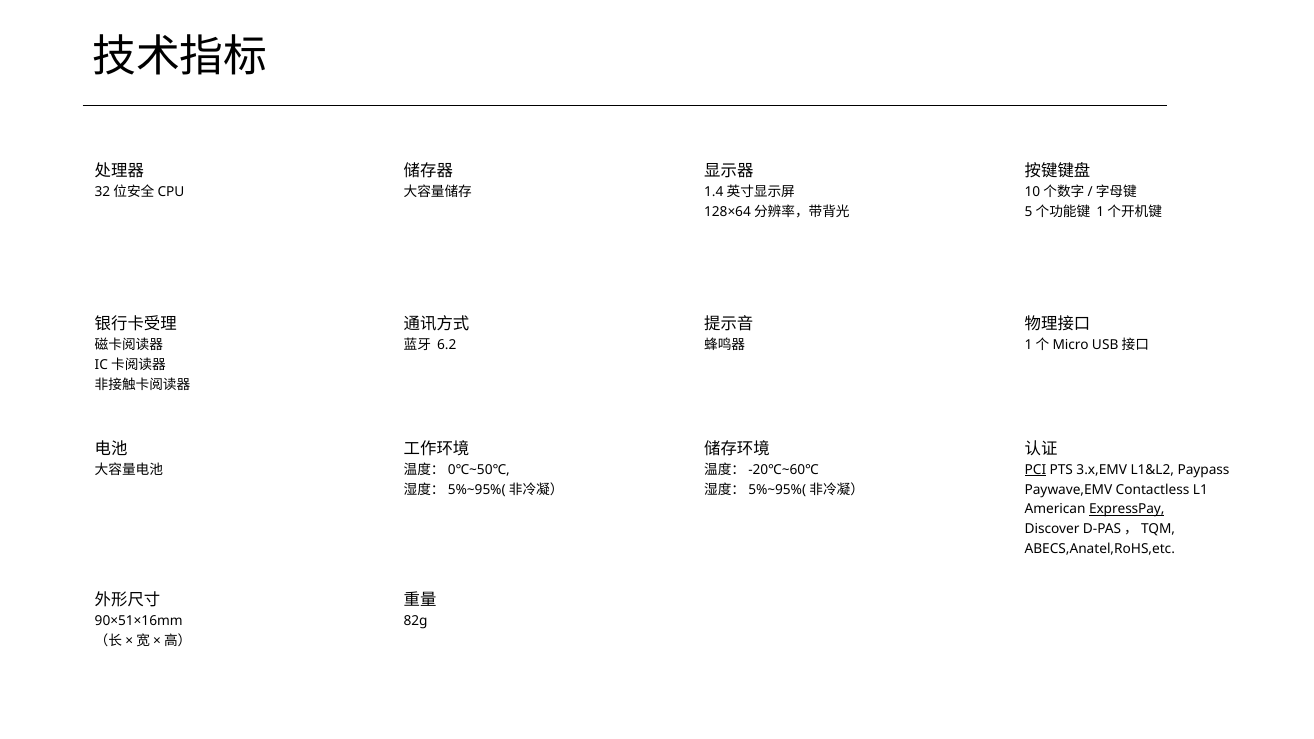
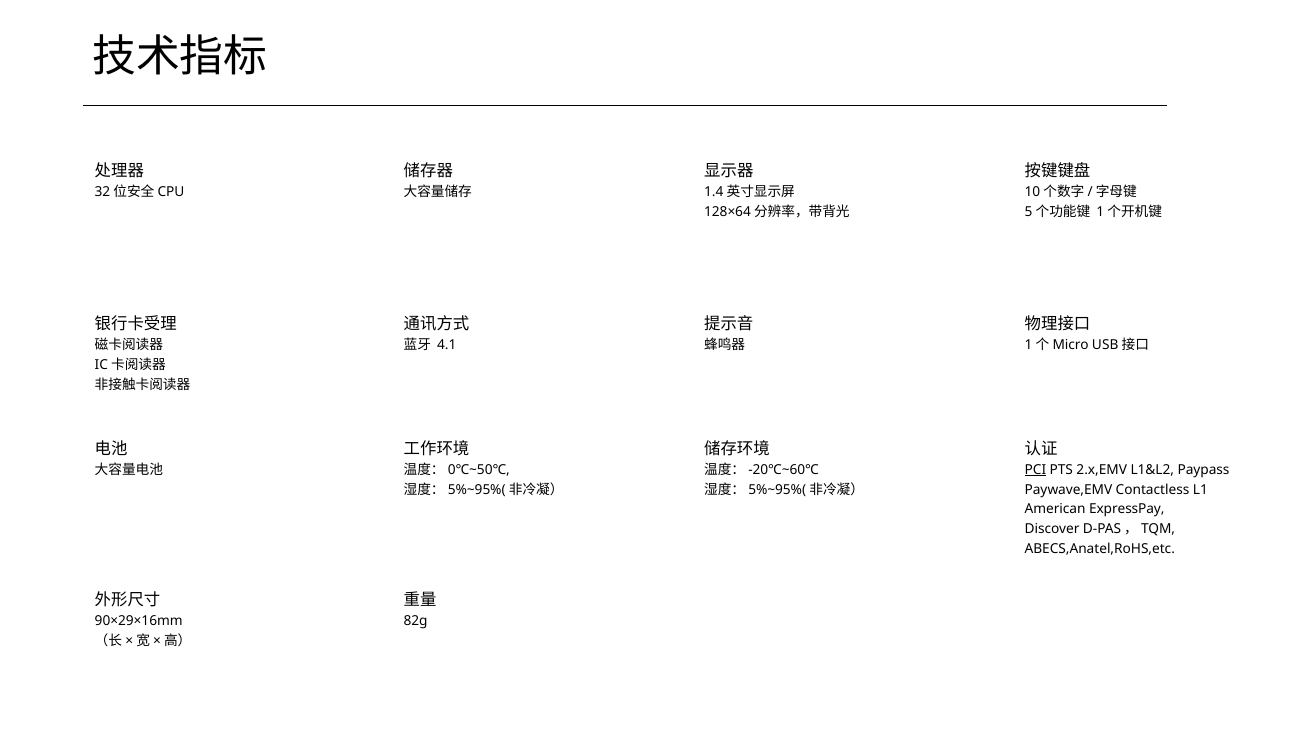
6.2: 6.2 -> 4.1
3.x,EMV: 3.x,EMV -> 2.x,EMV
ExpressPay underline: present -> none
90×51×16mm: 90×51×16mm -> 90×29×16mm
